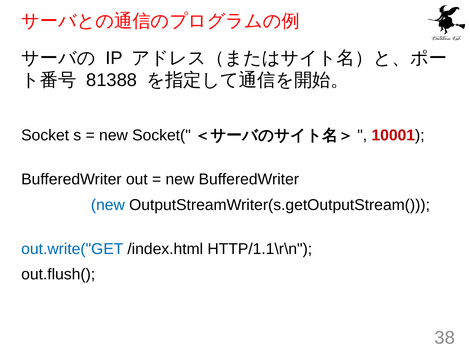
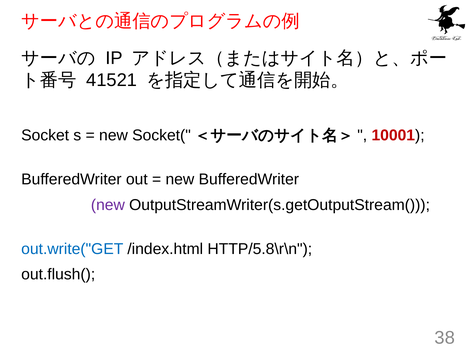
81388: 81388 -> 41521
new at (108, 205) colour: blue -> purple
HTTP/1.1\r\n: HTTP/1.1\r\n -> HTTP/5.8\r\n
